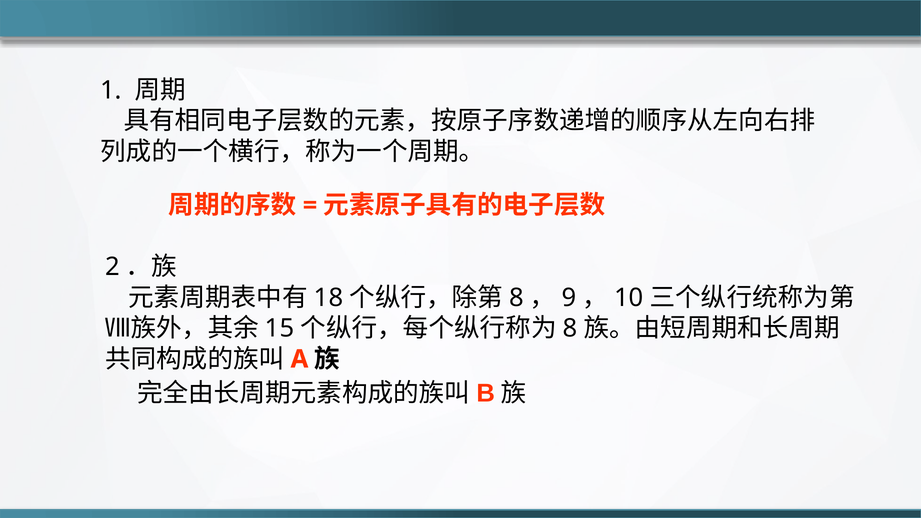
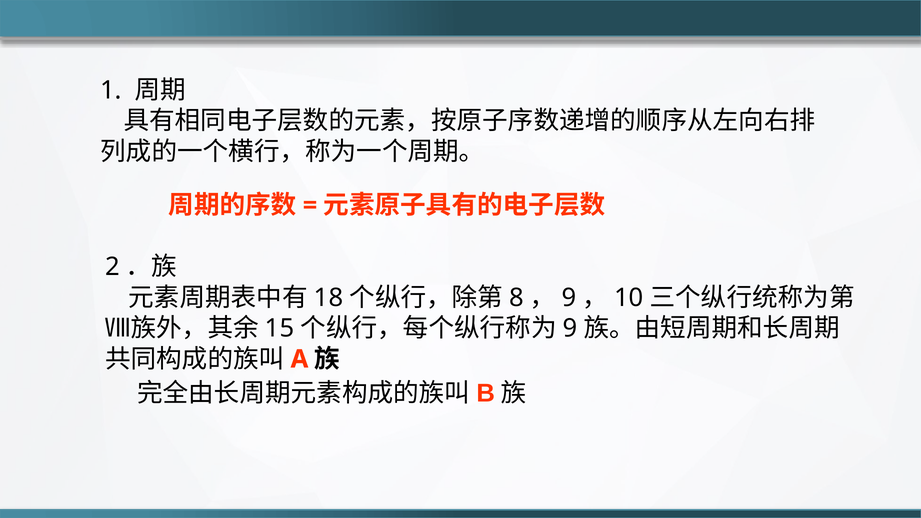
8 at (570, 328): 8 -> 9
